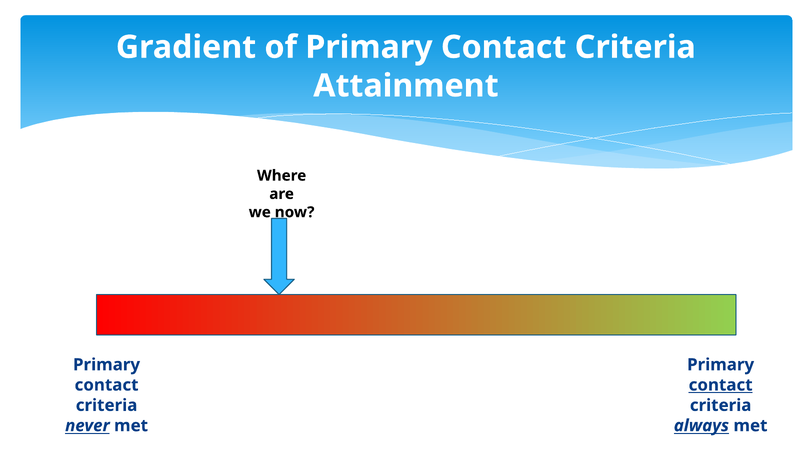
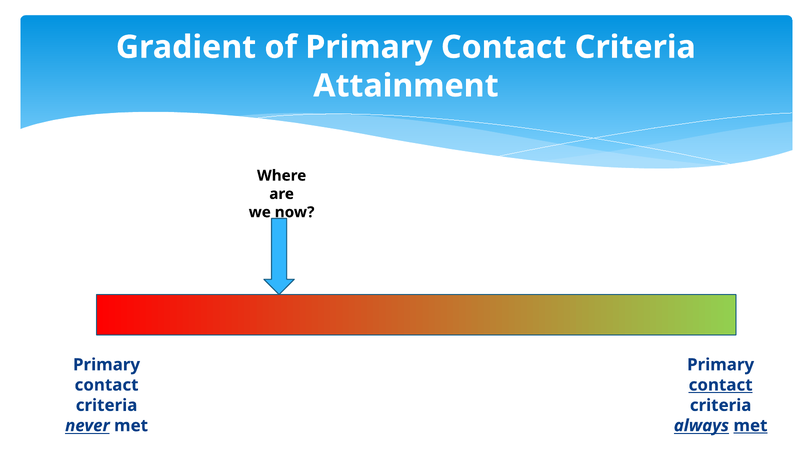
met at (750, 425) underline: none -> present
